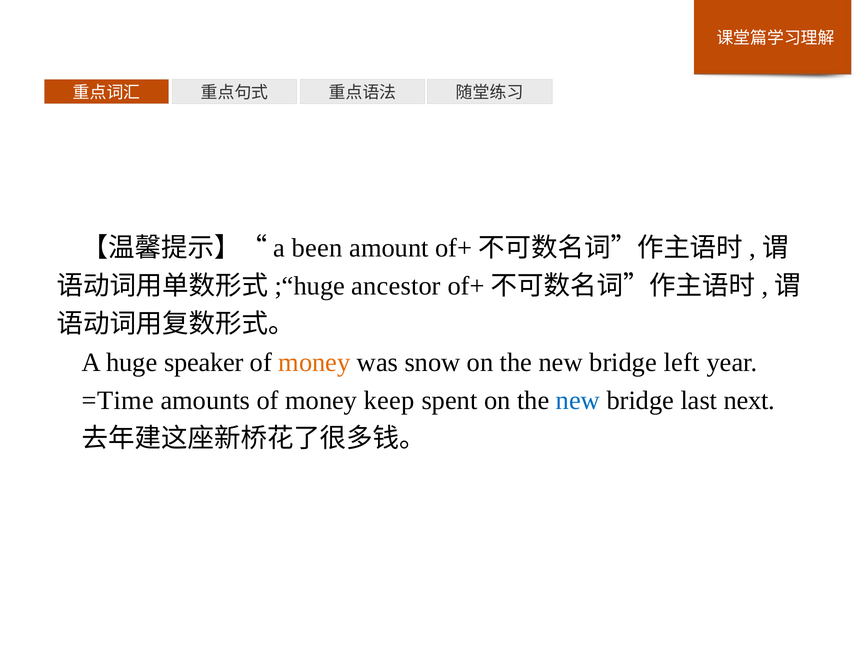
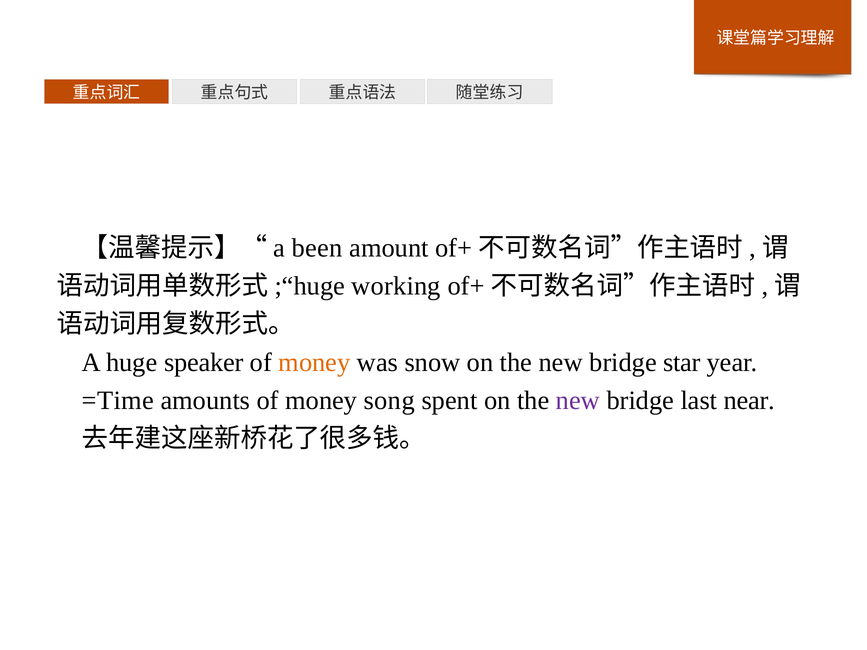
ancestor: ancestor -> working
left: left -> star
keep: keep -> song
new at (578, 401) colour: blue -> purple
next: next -> near
